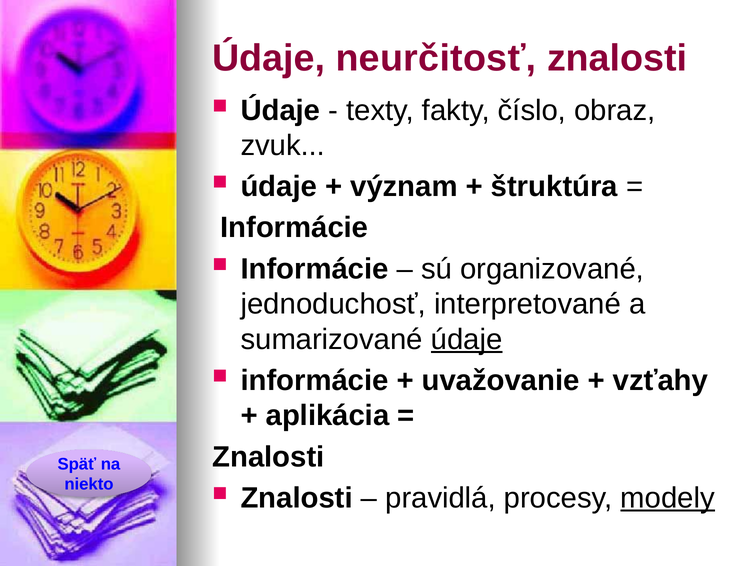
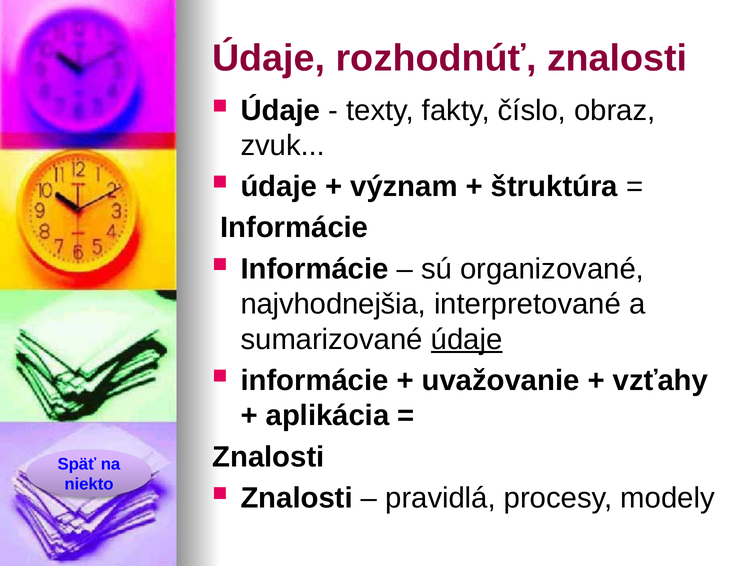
neurčitosť: neurčitosť -> rozhodnúť
jednoduchosť: jednoduchosť -> najvhodnejšia
modely underline: present -> none
